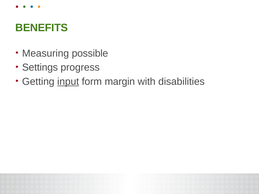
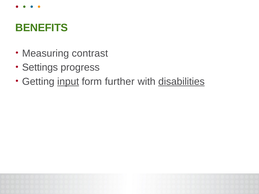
possible: possible -> contrast
margin: margin -> further
disabilities underline: none -> present
